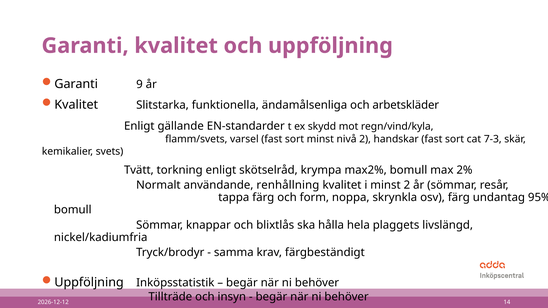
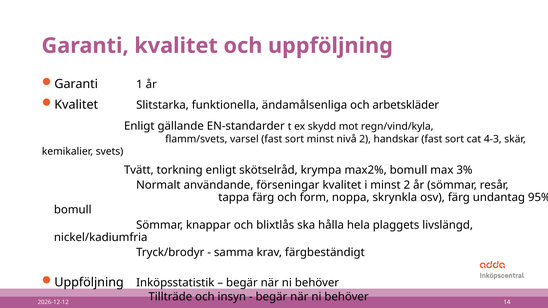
9: 9 -> 1
7-3: 7-3 -> 4-3
2%: 2% -> 3%
renhållning: renhållning -> förseningar
